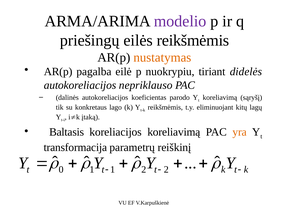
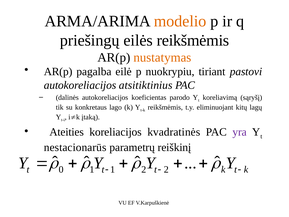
modelio colour: purple -> orange
didelės: didelės -> pastovi
nepriklauso: nepriklauso -> atsitiktinius
Baltasis: Baltasis -> Ateities
koreliacijos koreliavimą: koreliavimą -> kvadratinės
yra colour: orange -> purple
transformacija: transformacija -> nestacionarūs
